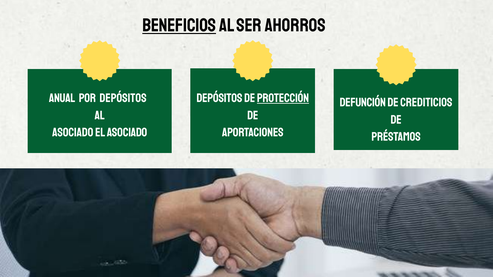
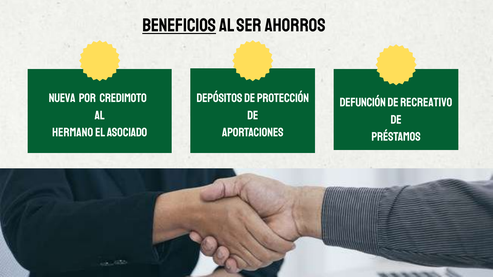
ANUAL: ANUAL -> NUEVA
POR DEPÓSITOS: DEPÓSITOS -> CREDIMOTO
PROTECCIÓN underline: present -> none
CREDITICIOS: CREDITICIOS -> RECREATIVO
ASOCIADO at (73, 133): ASOCIADO -> HERMANO
